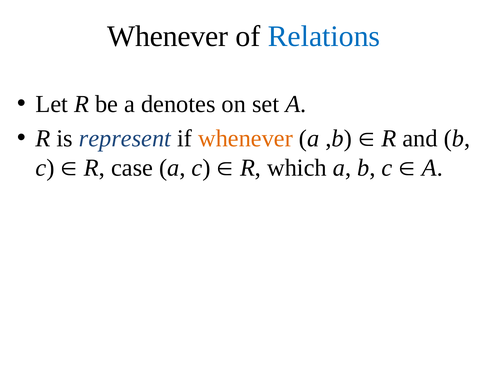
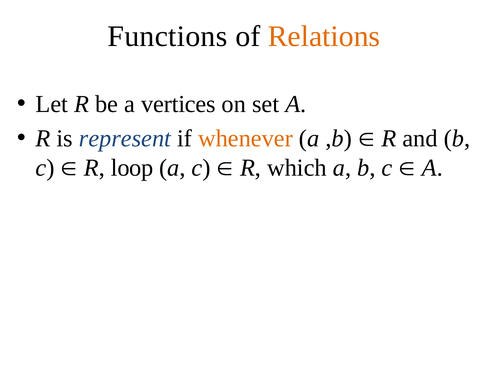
Whenever at (168, 36): Whenever -> Functions
Relations colour: blue -> orange
denotes: denotes -> vertices
case: case -> loop
